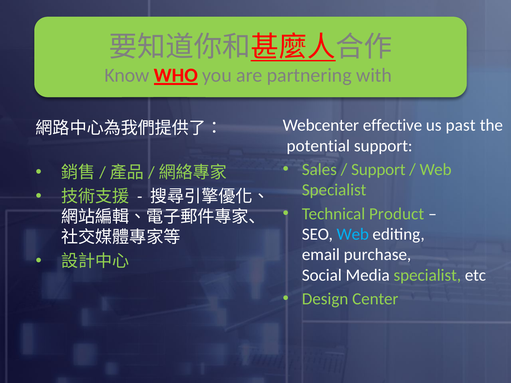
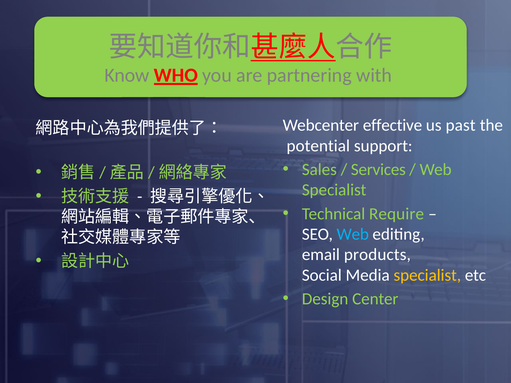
Support at (378, 170): Support -> Services
Product: Product -> Require
purchase: purchase -> products
specialist at (427, 275) colour: light green -> yellow
